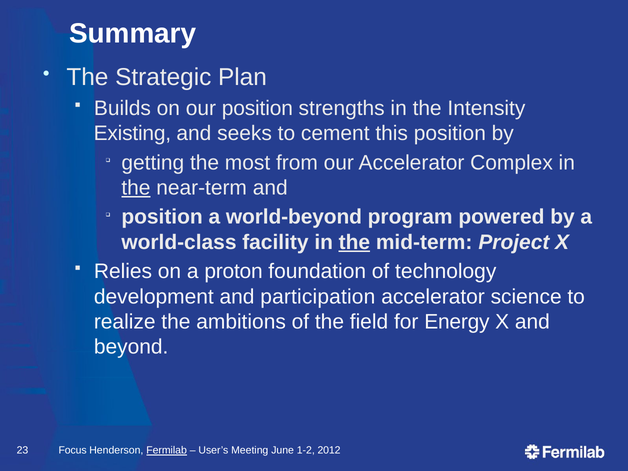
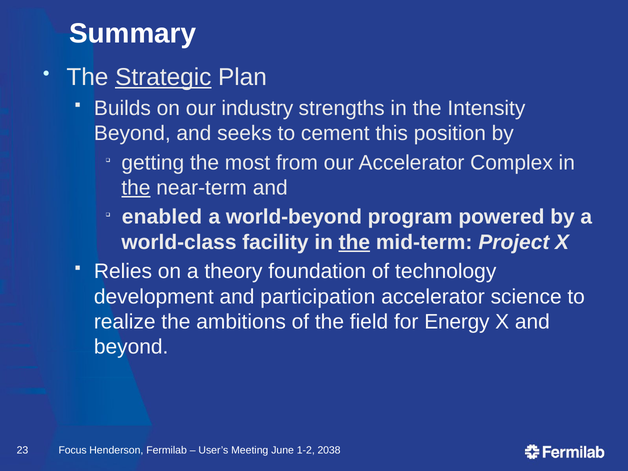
Strategic underline: none -> present
our position: position -> industry
Existing at (132, 133): Existing -> Beyond
position at (162, 217): position -> enabled
proton: proton -> theory
Fermilab underline: present -> none
2012: 2012 -> 2038
